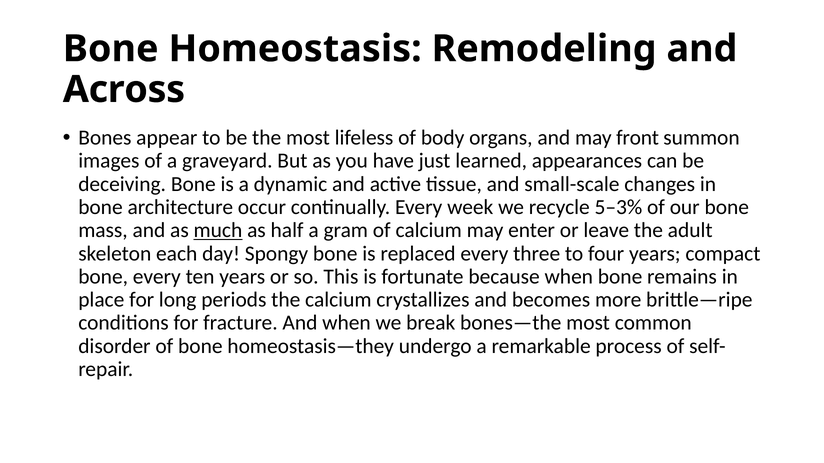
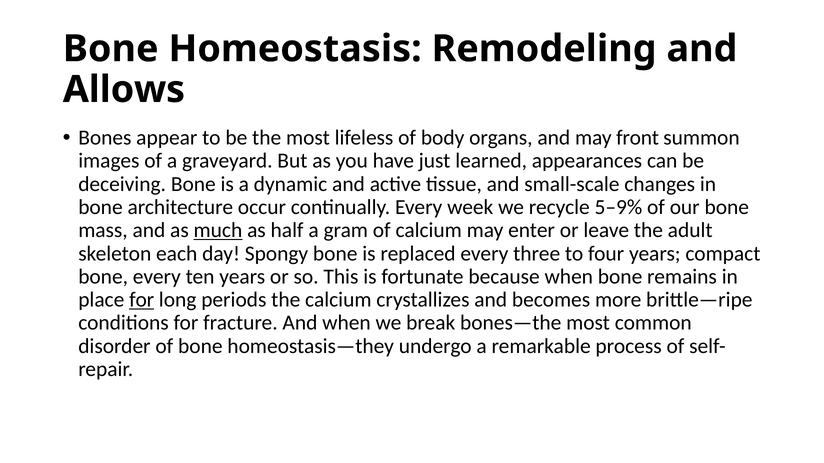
Across: Across -> Allows
5–3%: 5–3% -> 5–9%
for at (142, 300) underline: none -> present
